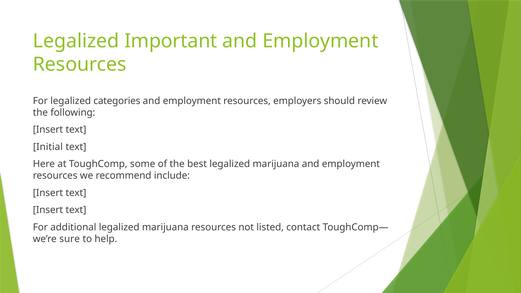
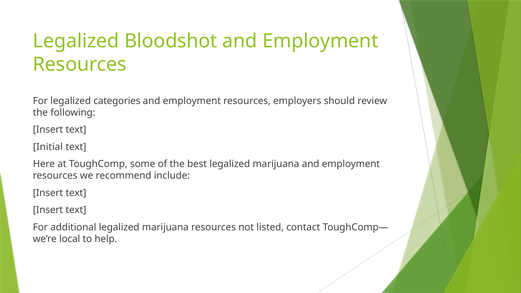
Important: Important -> Bloodshot
sure: sure -> local
